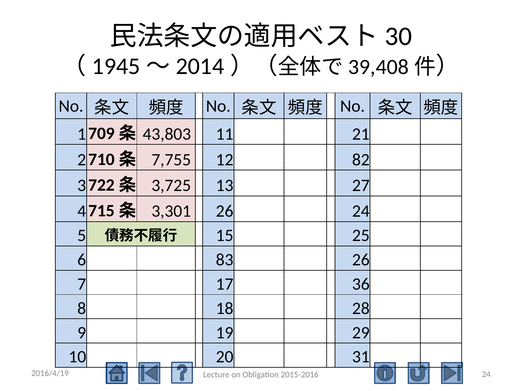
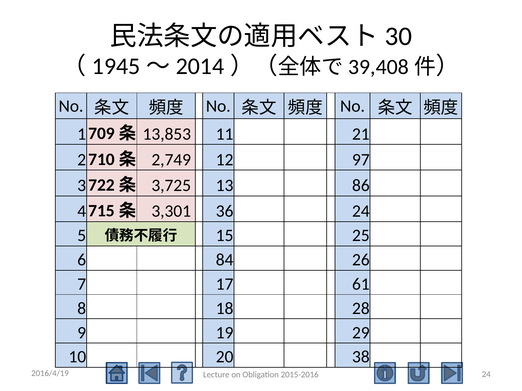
43,803: 43,803 -> 13,853
7,755: 7,755 -> 2,749
82: 82 -> 97
27: 27 -> 86
3,301 26: 26 -> 36
83: 83 -> 84
36: 36 -> 61
31: 31 -> 38
